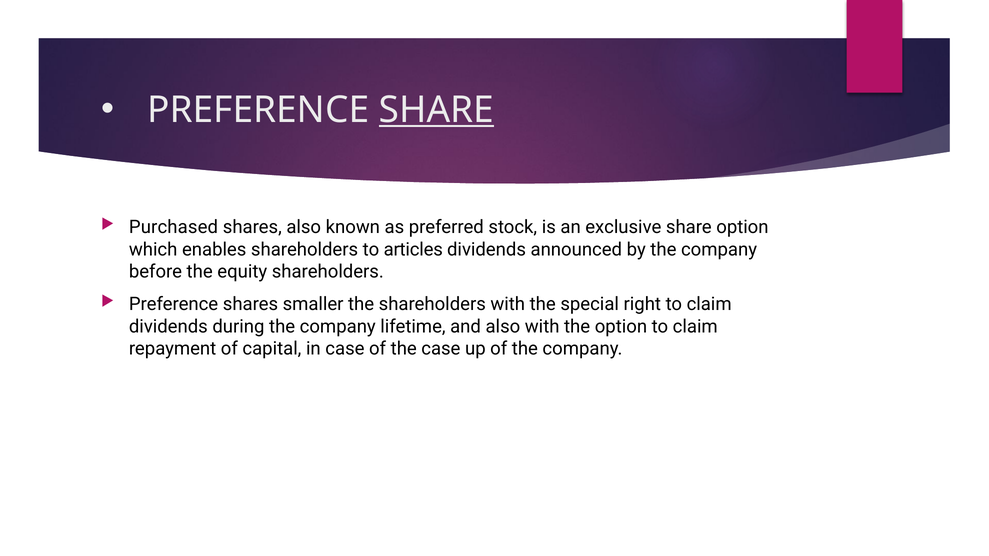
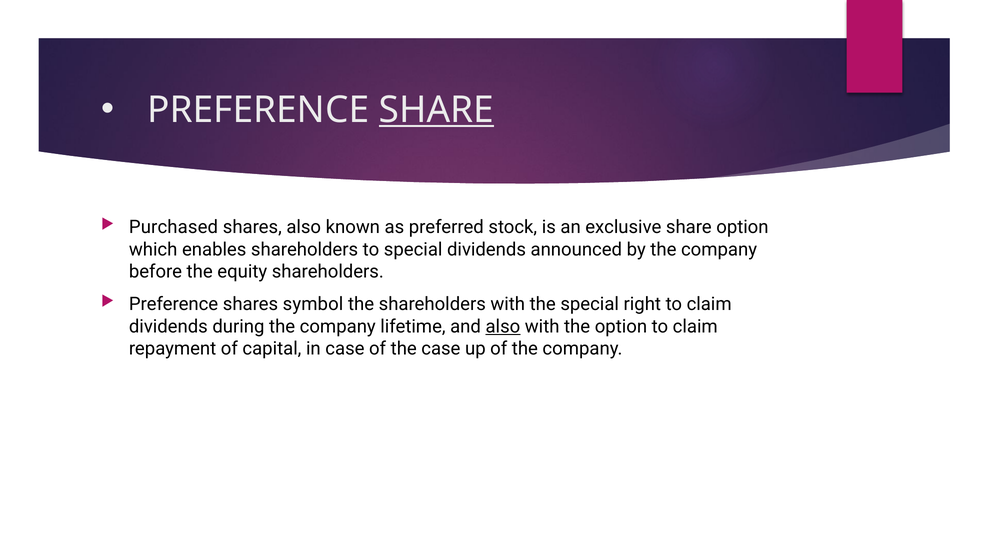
to articles: articles -> special
smaller: smaller -> symbol
also at (503, 327) underline: none -> present
